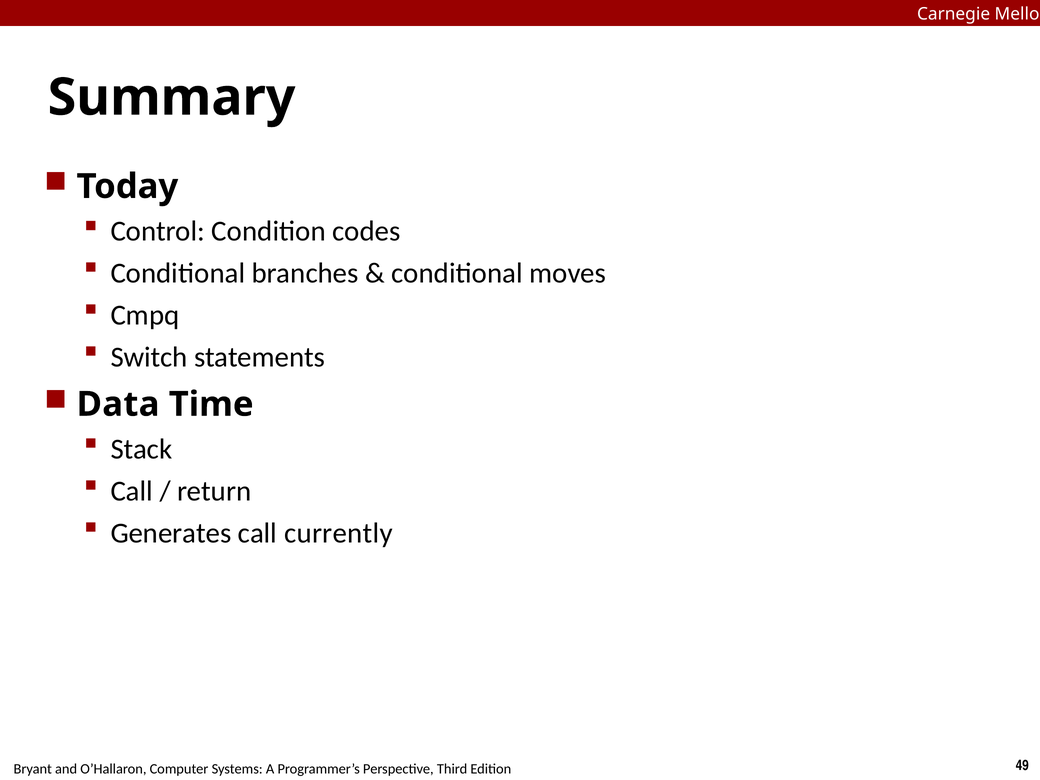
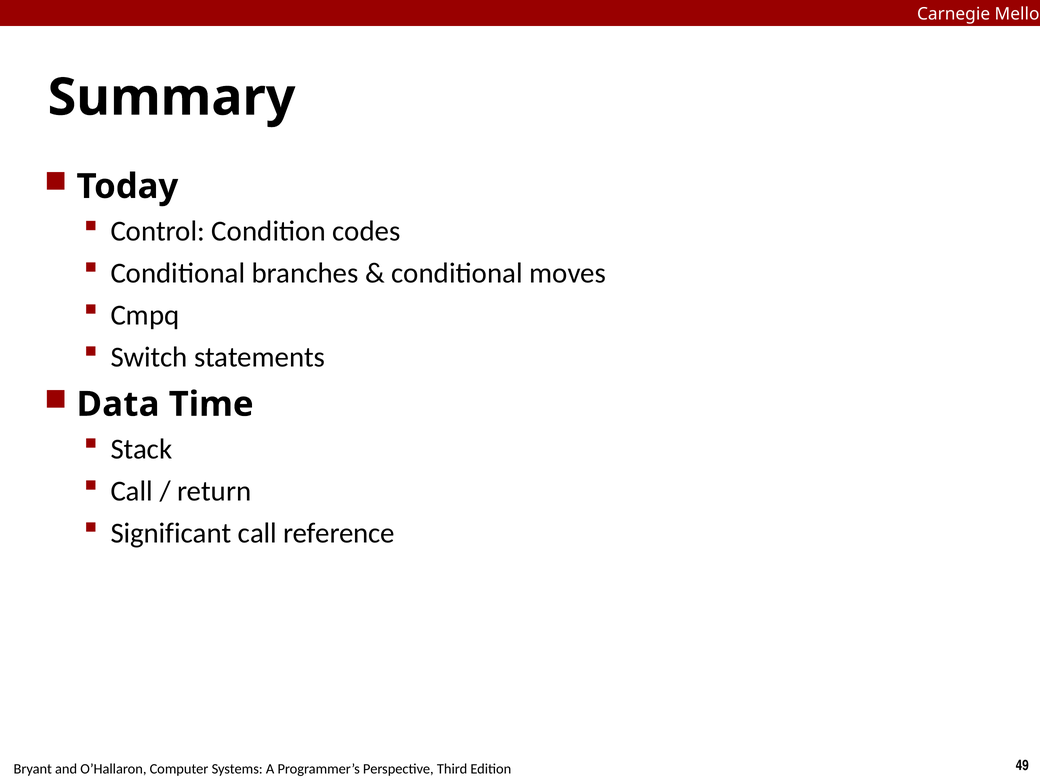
Generates: Generates -> Significant
currently: currently -> reference
